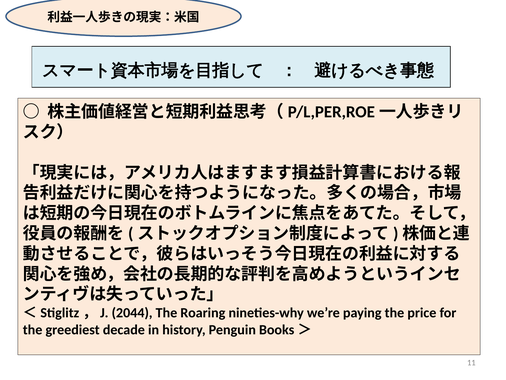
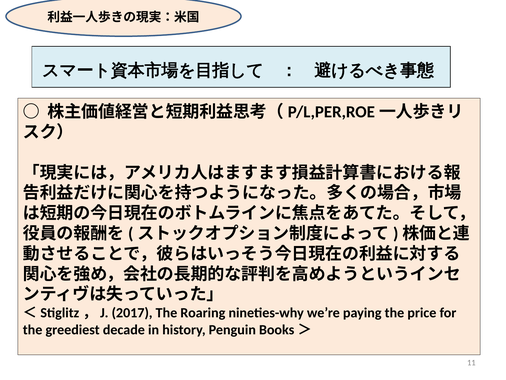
2044: 2044 -> 2017
